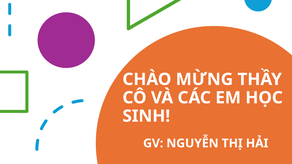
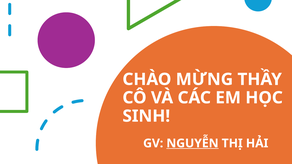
NGUYỄN underline: none -> present
